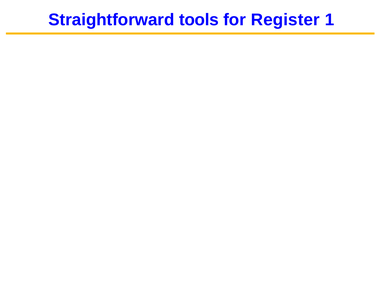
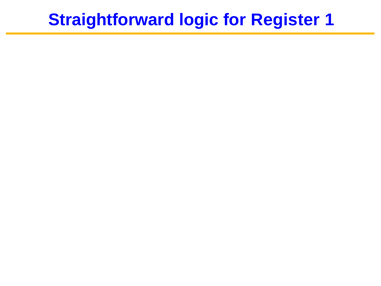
tools: tools -> logic
